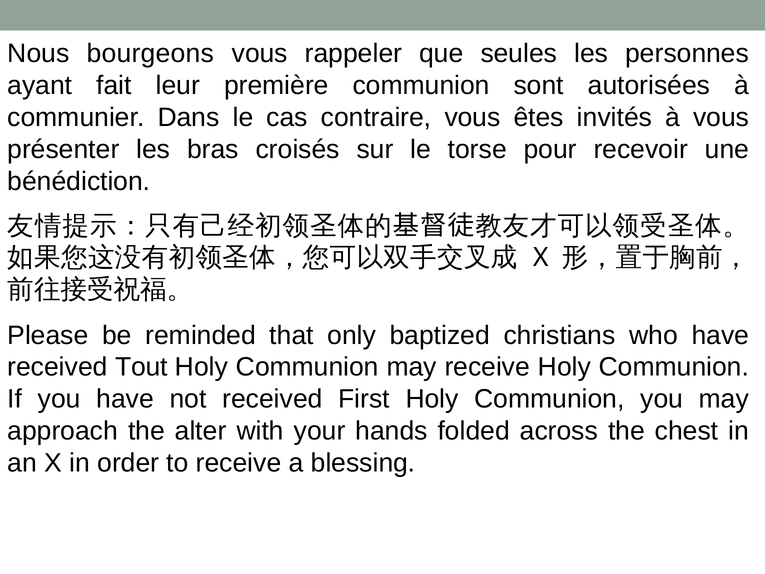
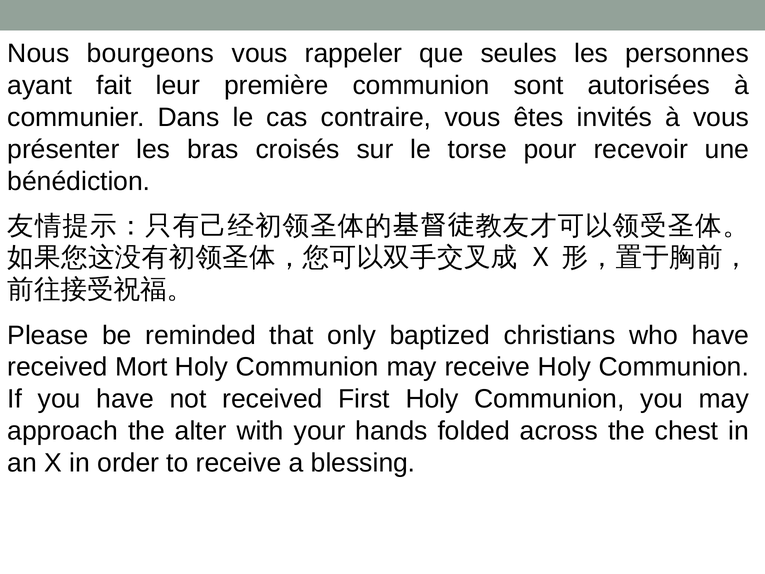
Tout: Tout -> Mort
